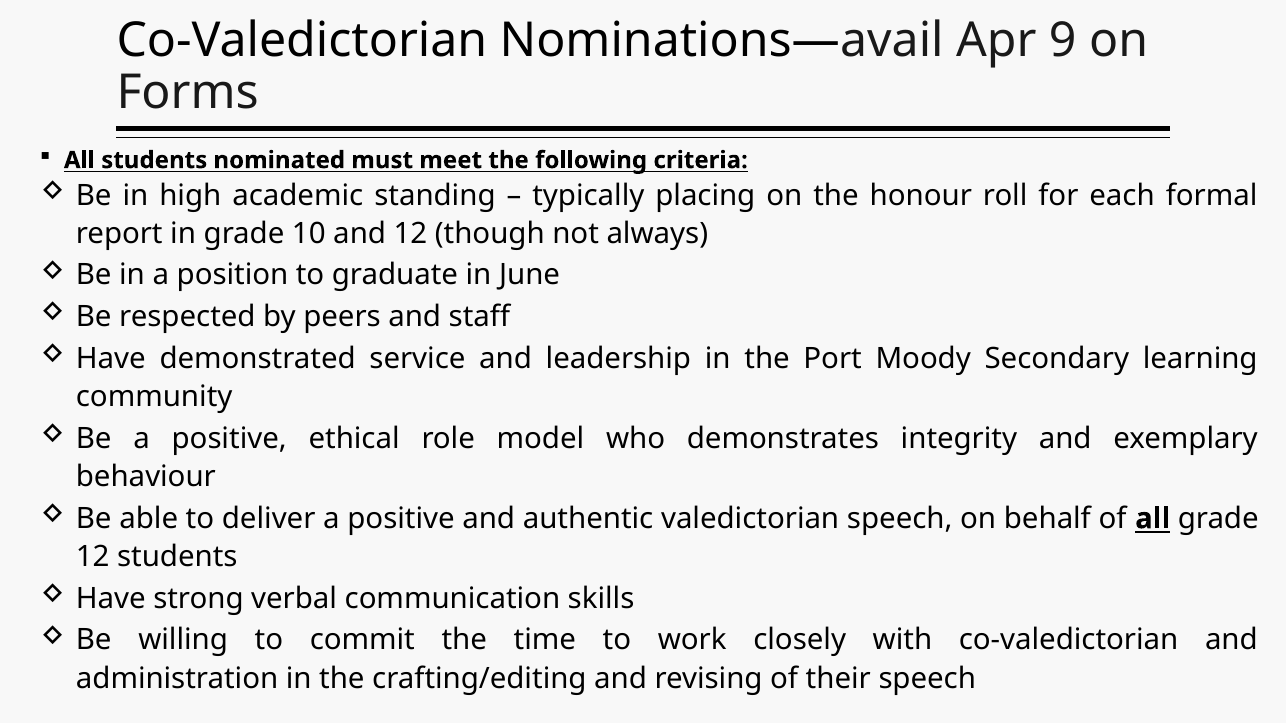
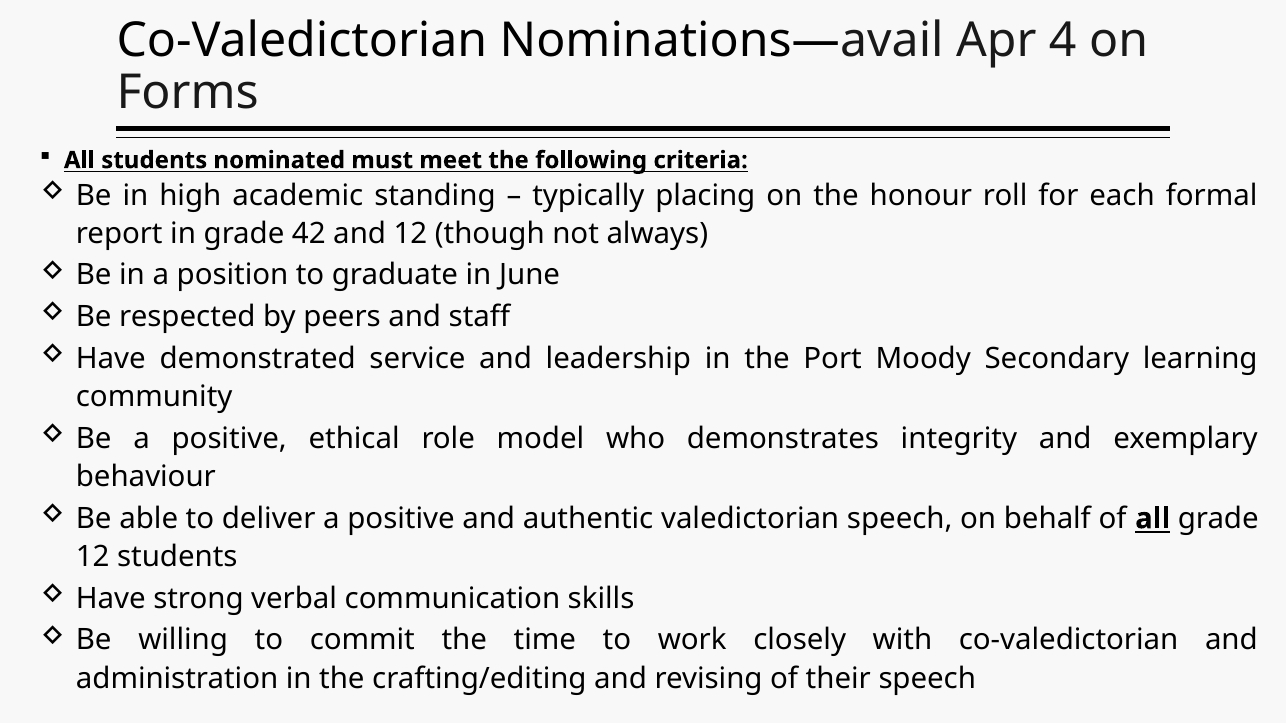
9: 9 -> 4
10: 10 -> 42
